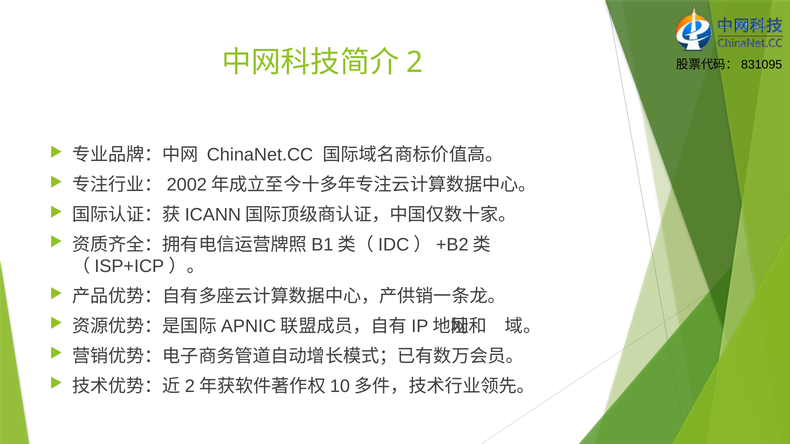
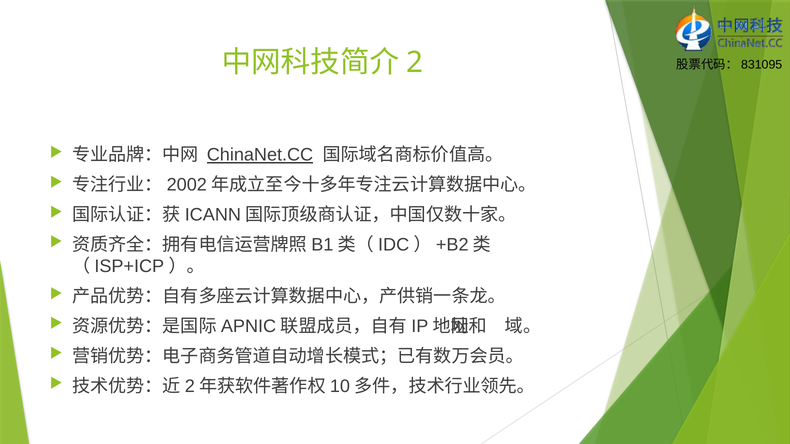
ChinaNet.CC underline: none -> present
